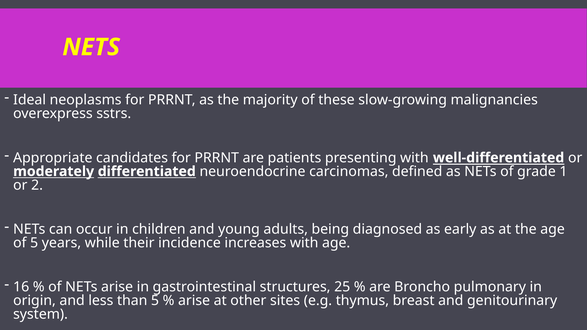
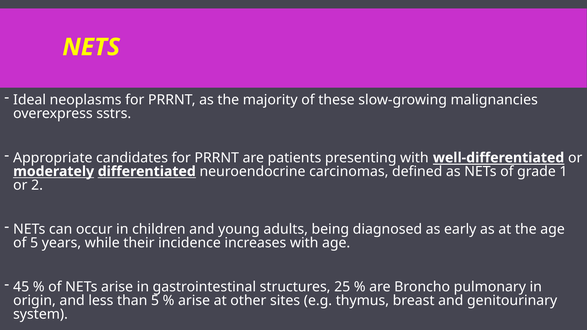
16: 16 -> 45
